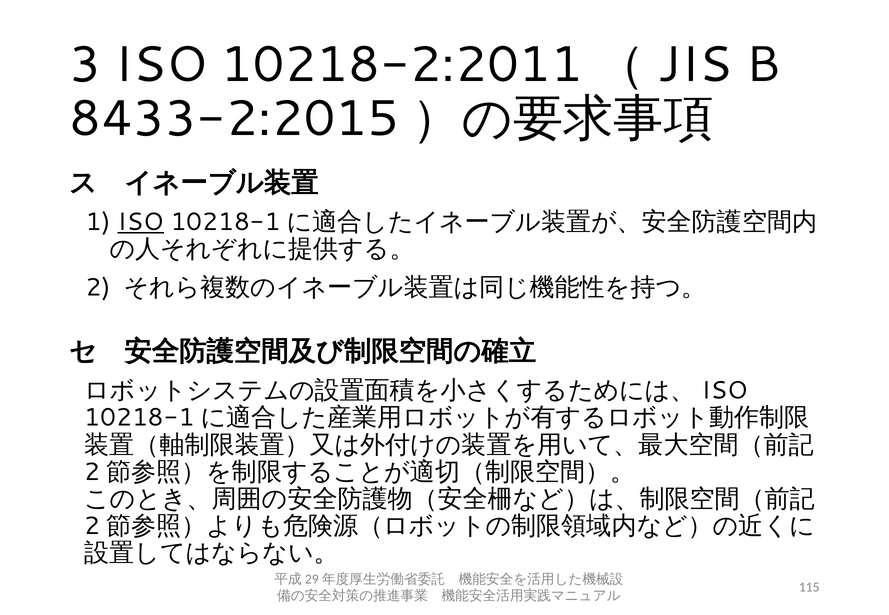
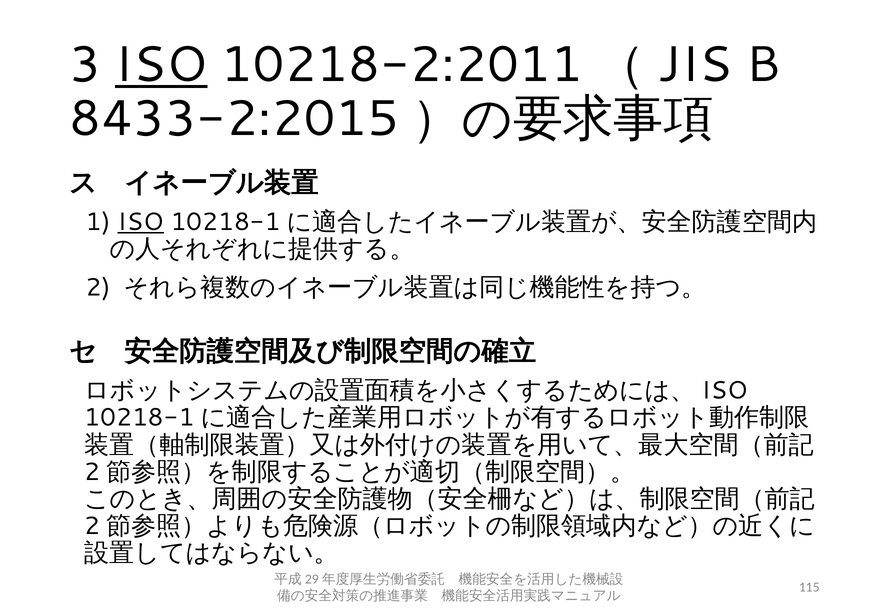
ISO at (161, 65) underline: none -> present
